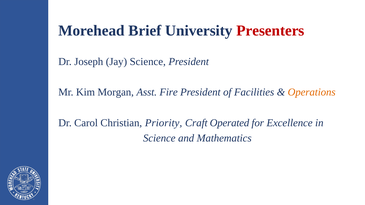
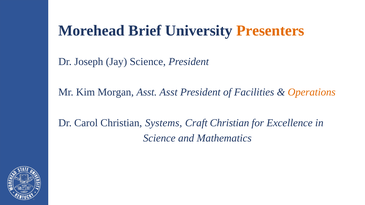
Presenters colour: red -> orange
Asst Fire: Fire -> Asst
Priority: Priority -> Systems
Craft Operated: Operated -> Christian
